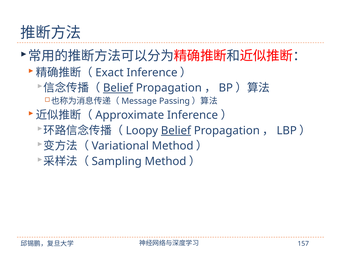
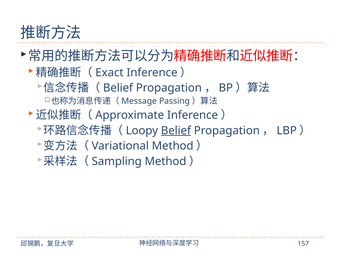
Belief at (118, 88) underline: present -> none
